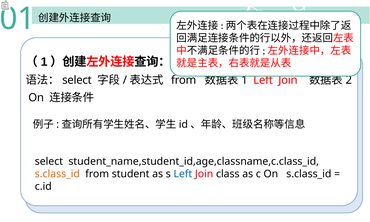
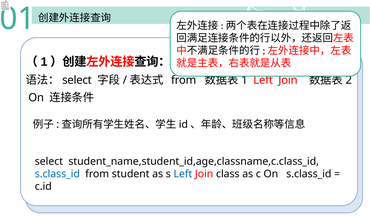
s.class_id at (57, 174) colour: orange -> blue
